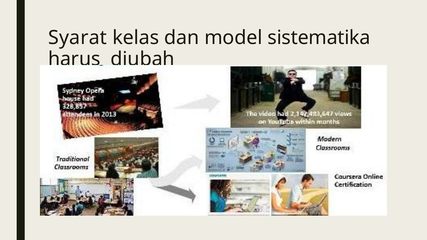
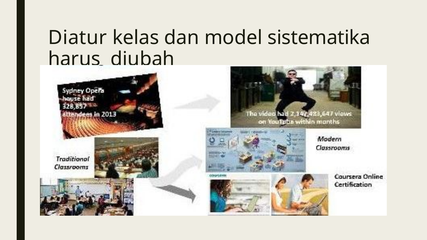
Syarat: Syarat -> Diatur
